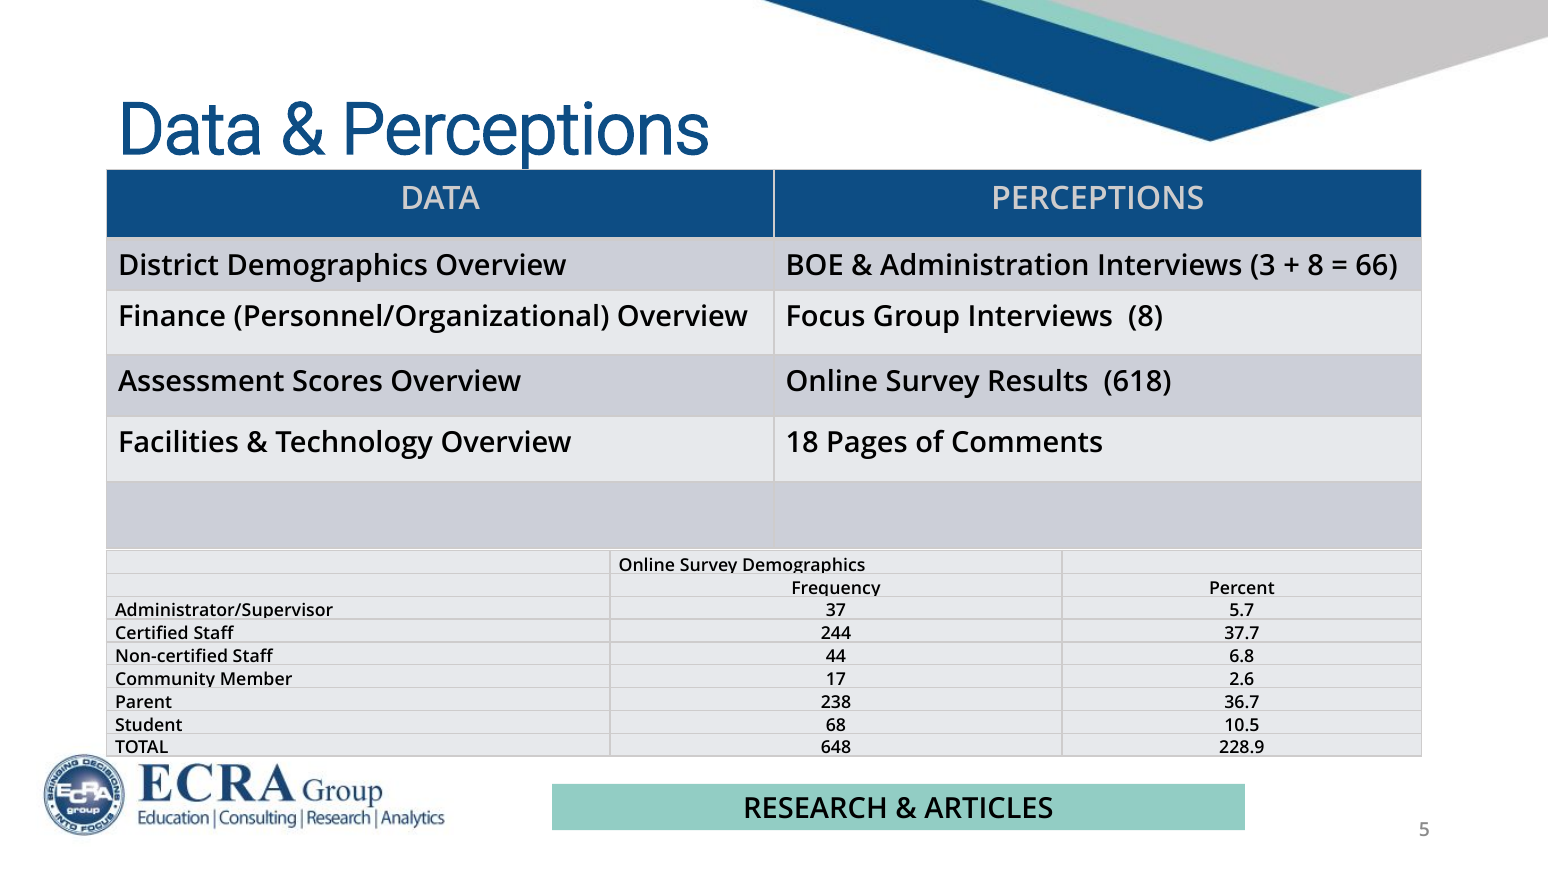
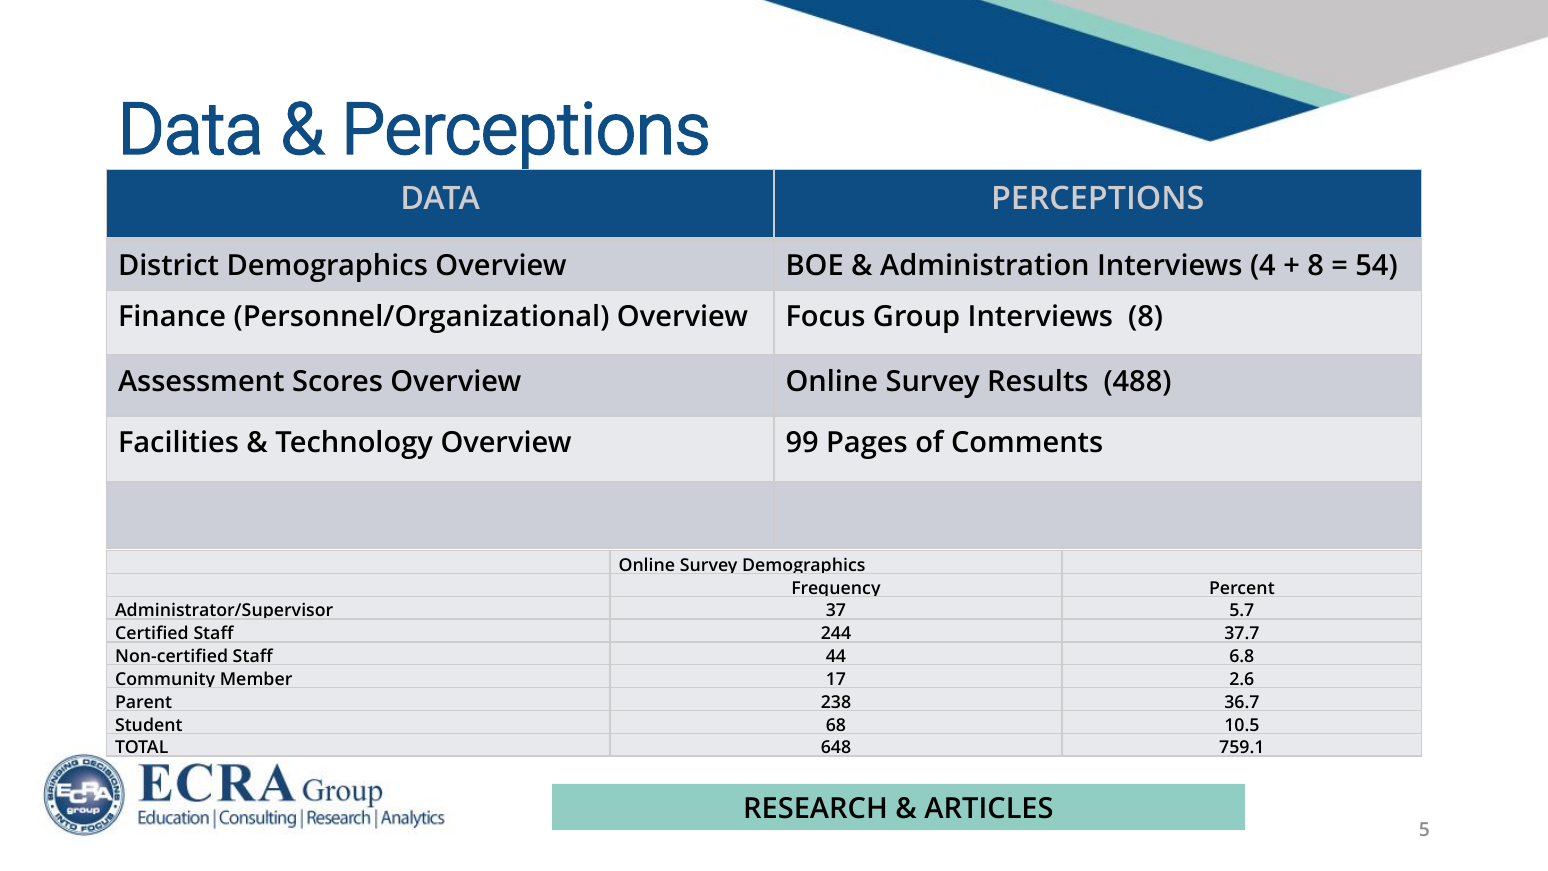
3: 3 -> 4
66: 66 -> 54
618: 618 -> 488
18: 18 -> 99
228.9: 228.9 -> 759.1
